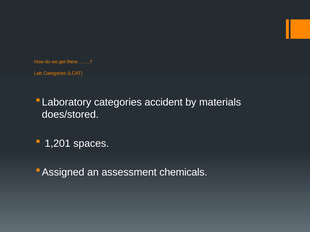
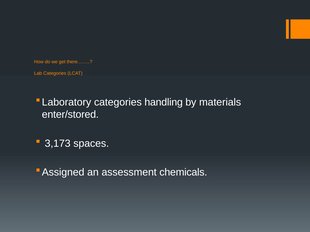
accident: accident -> handling
does/stored: does/stored -> enter/stored
1,201: 1,201 -> 3,173
